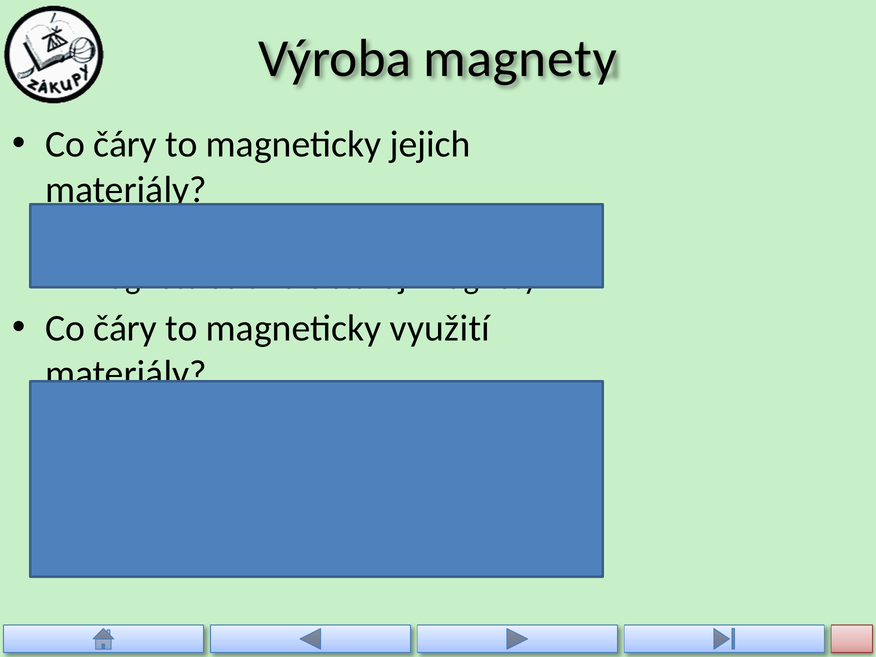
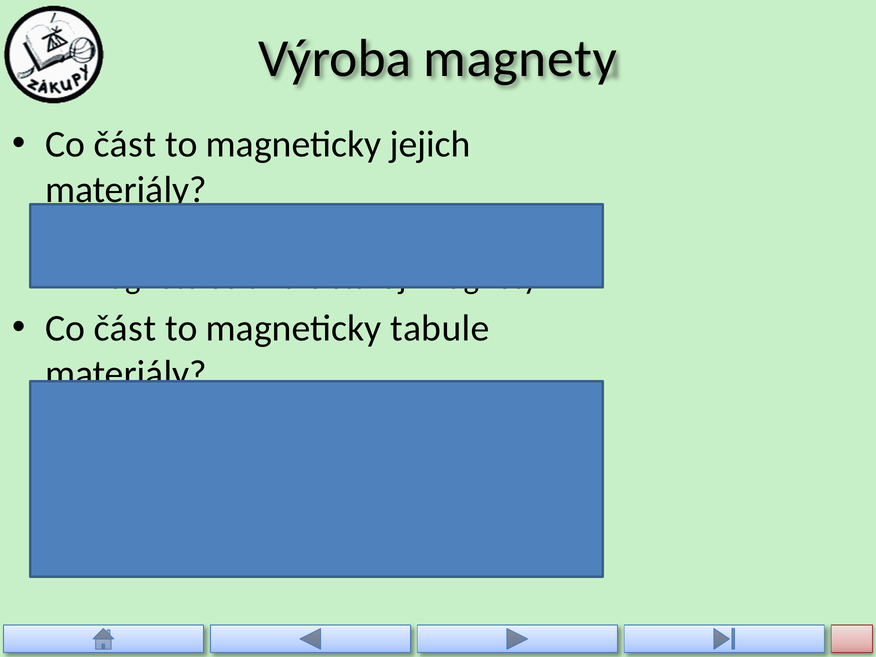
čáry at (125, 144): čáry -> část
čáry at (125, 328): čáry -> část
využití: využití -> tabule
